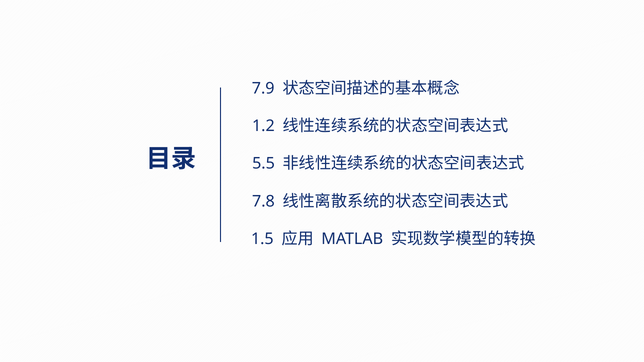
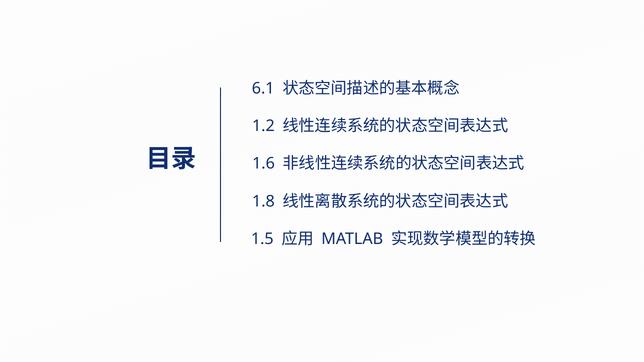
7.9: 7.9 -> 6.1
5.5: 5.5 -> 1.6
7.8: 7.8 -> 1.8
